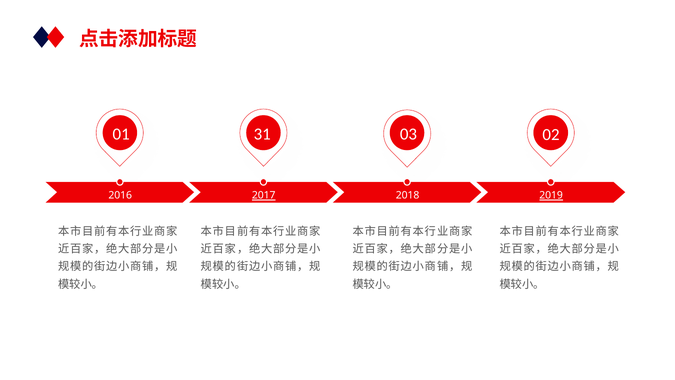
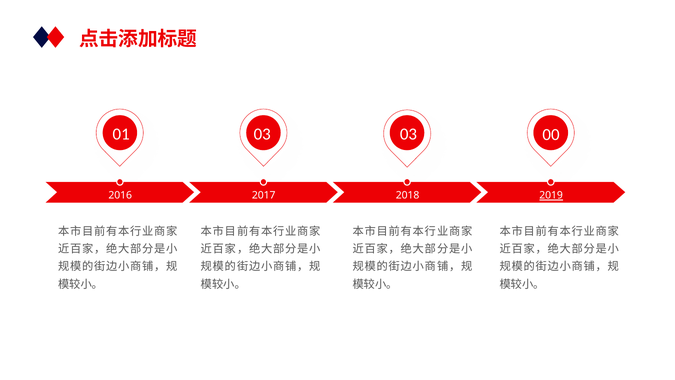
01 31: 31 -> 03
02: 02 -> 00
2017 underline: present -> none
